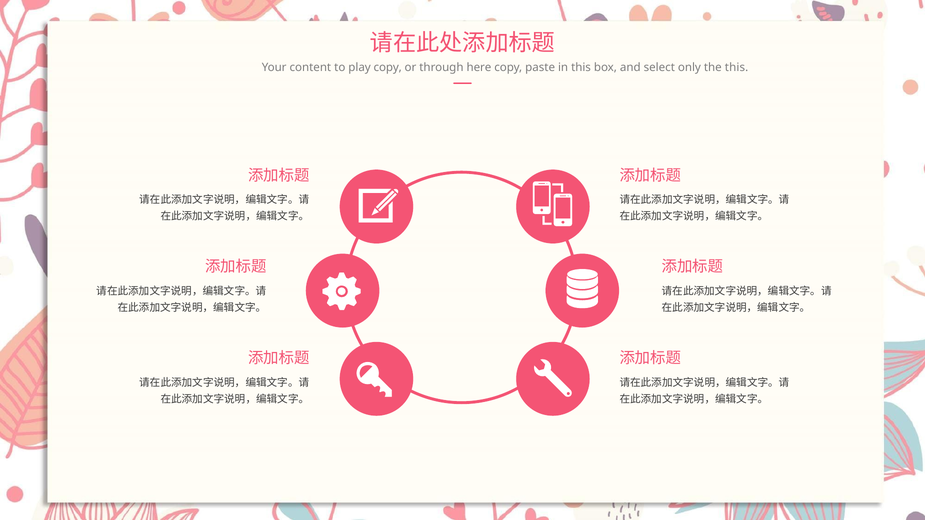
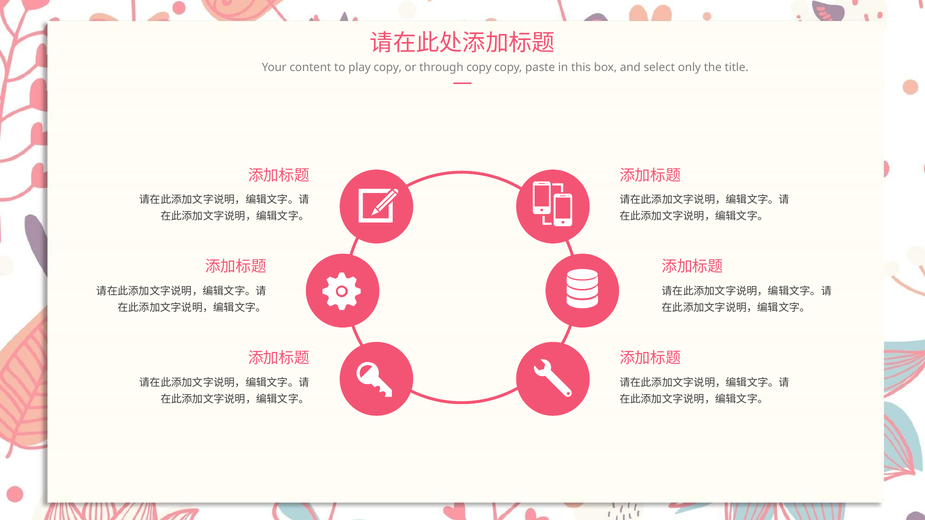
through here: here -> copy
the this: this -> title
